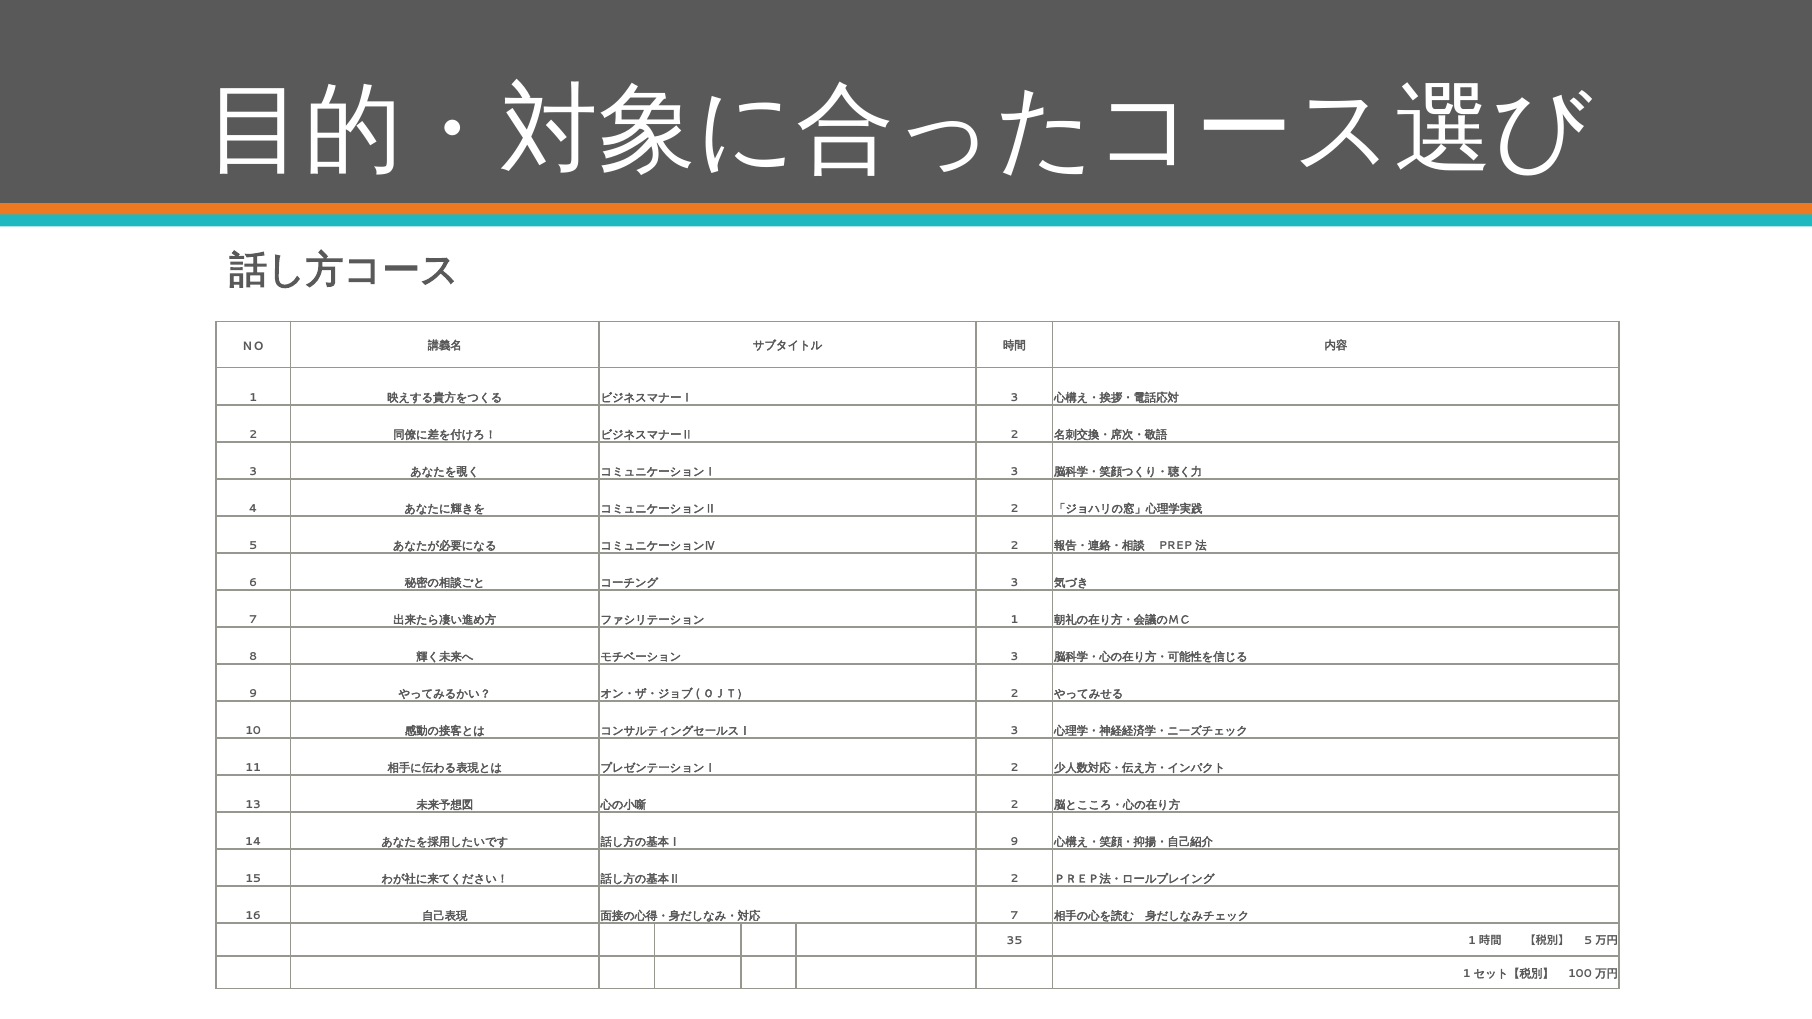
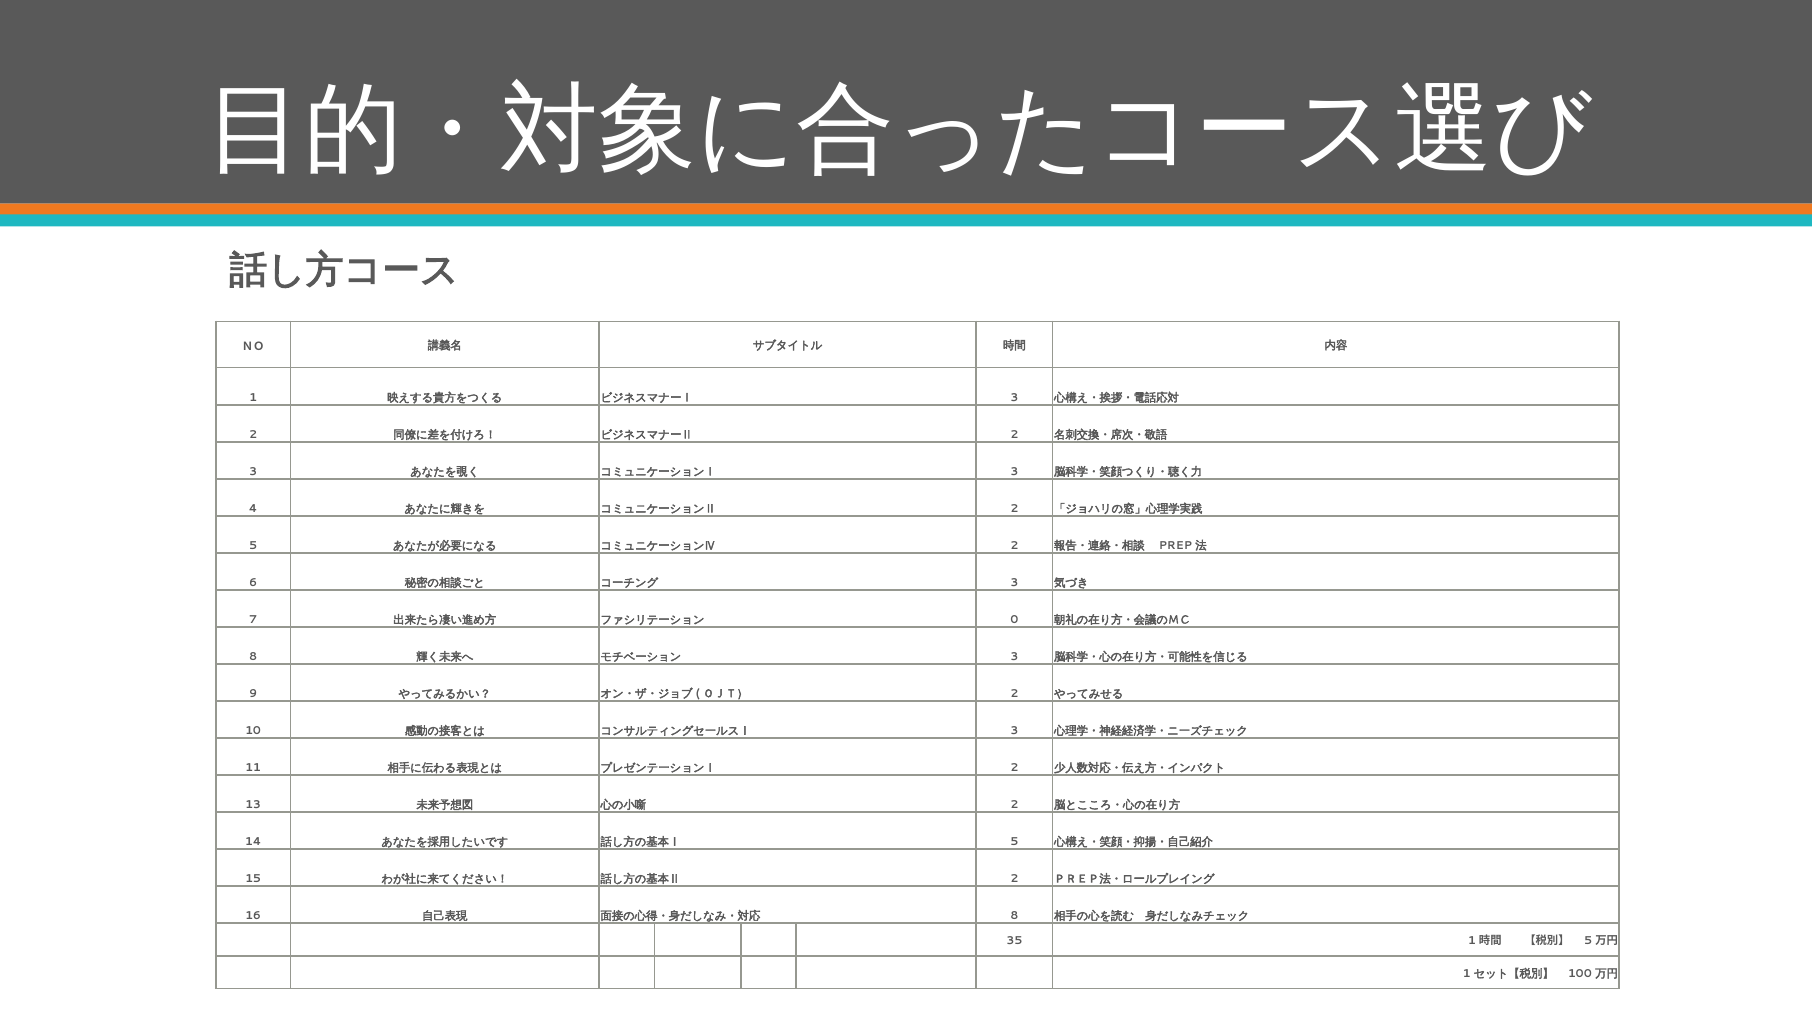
1 at (1015, 620): 1 -> 0
9 at (1015, 842): 9 -> 5
7 at (1015, 916): 7 -> 8
